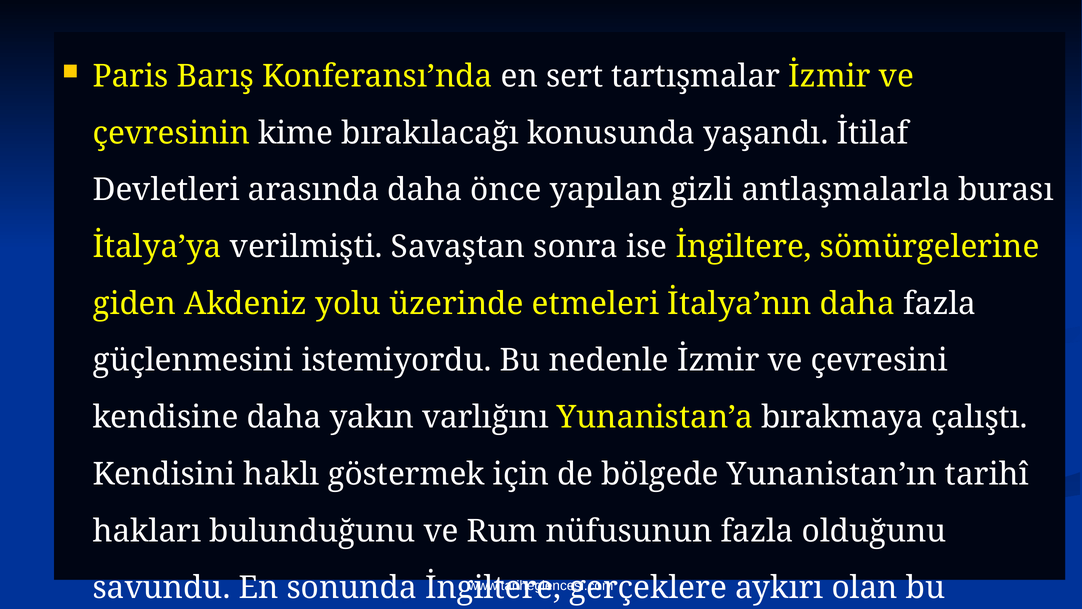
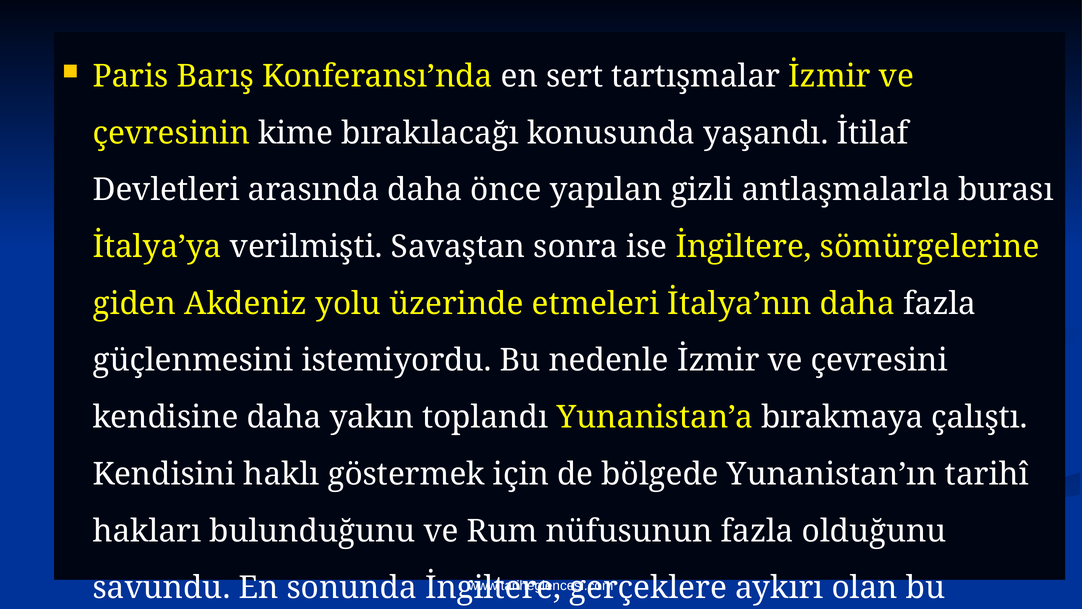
varlığını: varlığını -> toplandı
